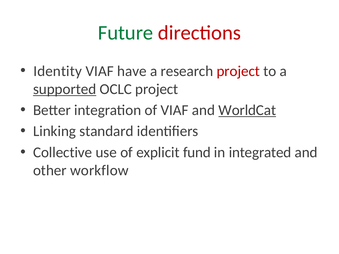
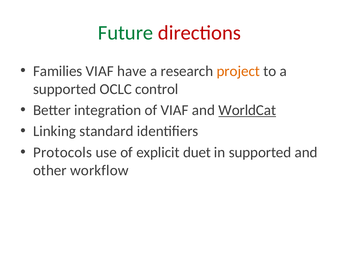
Identity: Identity -> Families
project at (238, 71) colour: red -> orange
supported at (65, 89) underline: present -> none
OCLC project: project -> control
Collective: Collective -> Protocols
fund: fund -> duet
in integrated: integrated -> supported
